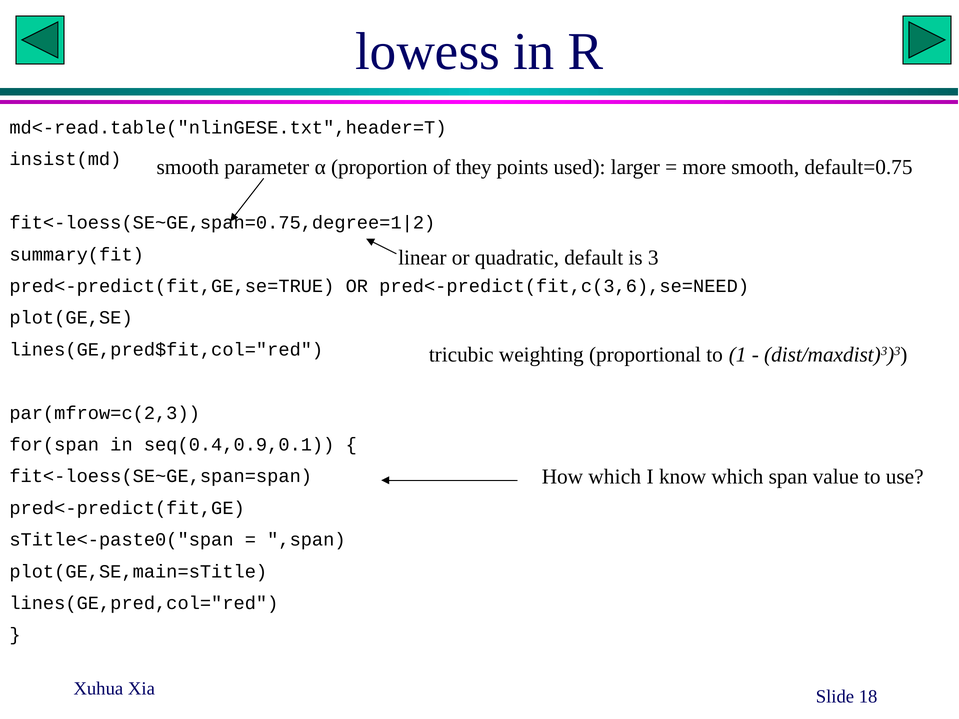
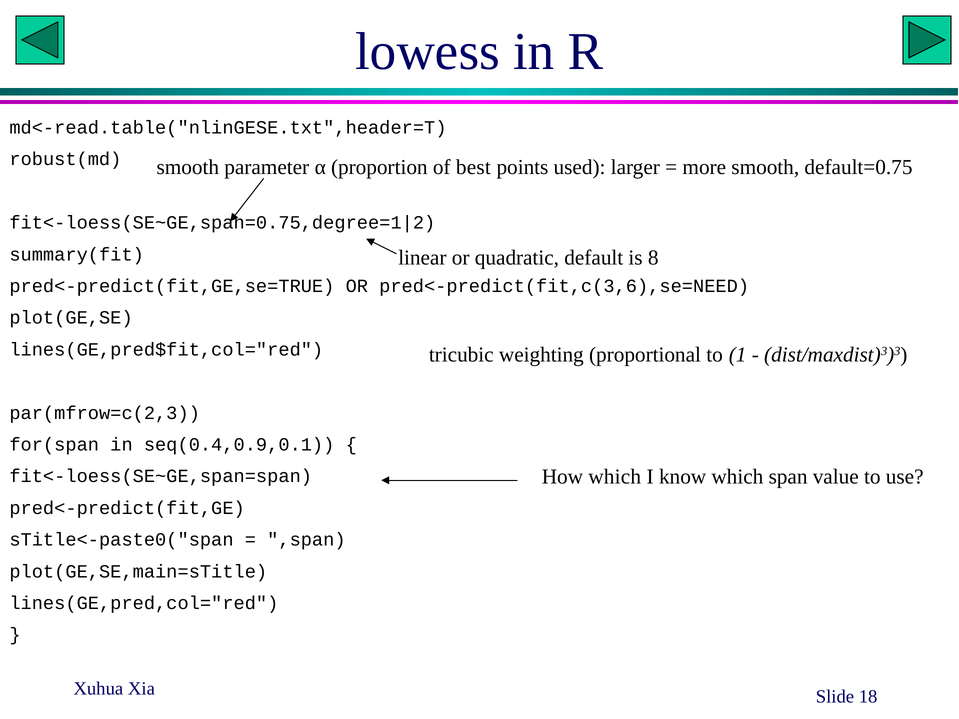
insist(md: insist(md -> robust(md
they: they -> best
3: 3 -> 8
